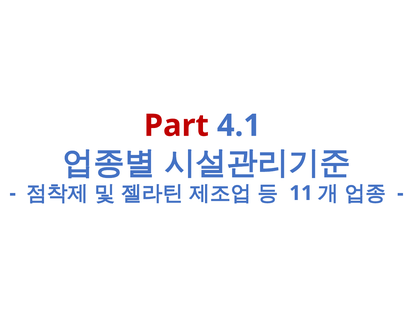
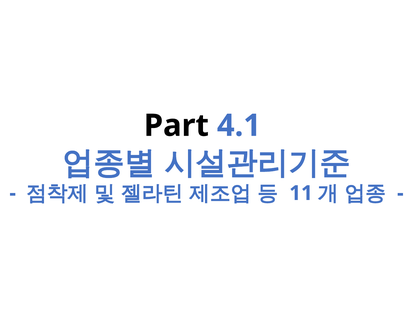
Part colour: red -> black
